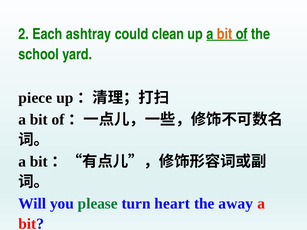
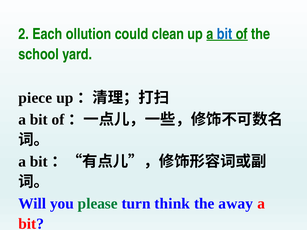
ashtray: ashtray -> ollution
bit at (225, 34) colour: orange -> blue
heart: heart -> think
